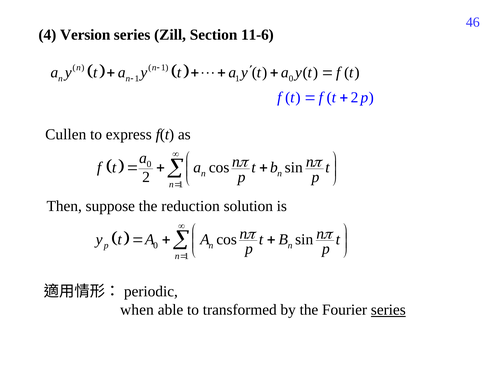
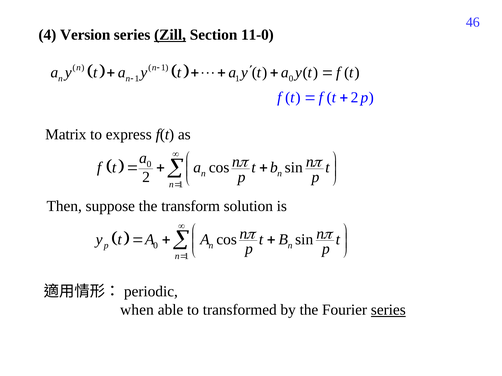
Zill underline: none -> present
11-6: 11-6 -> 11-0
Cullen: Cullen -> Matrix
reduction: reduction -> transform
